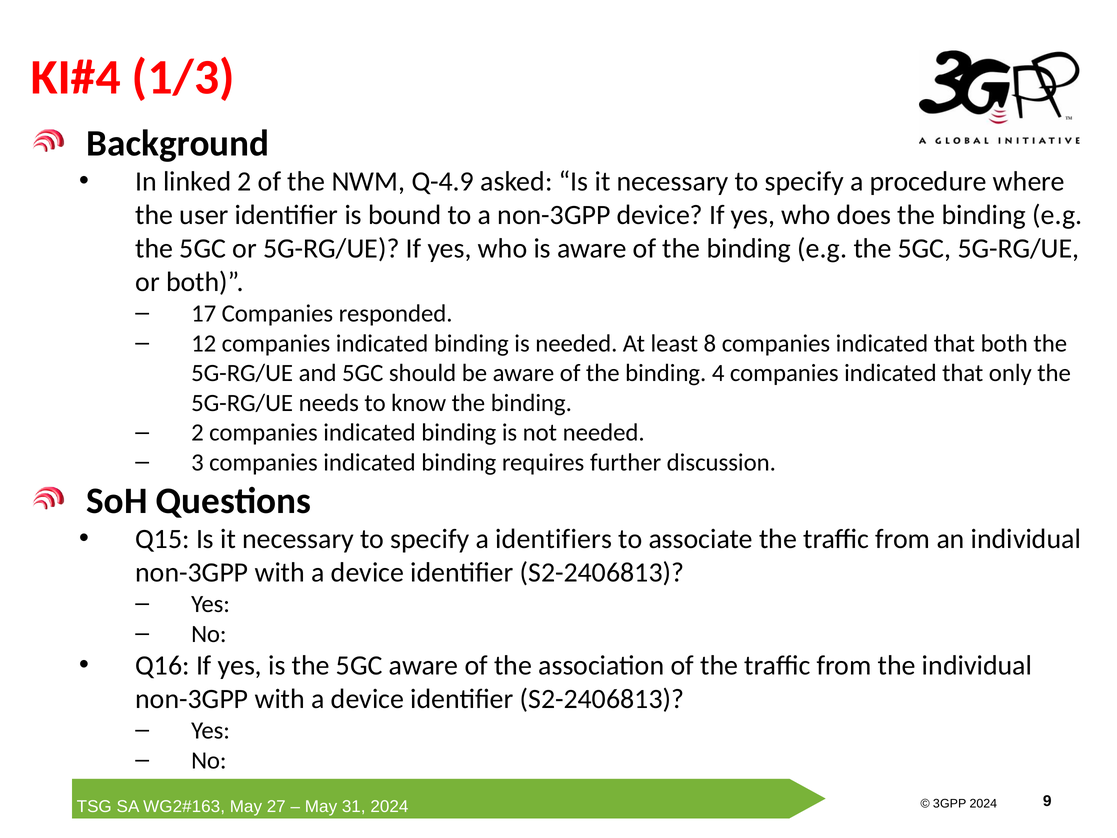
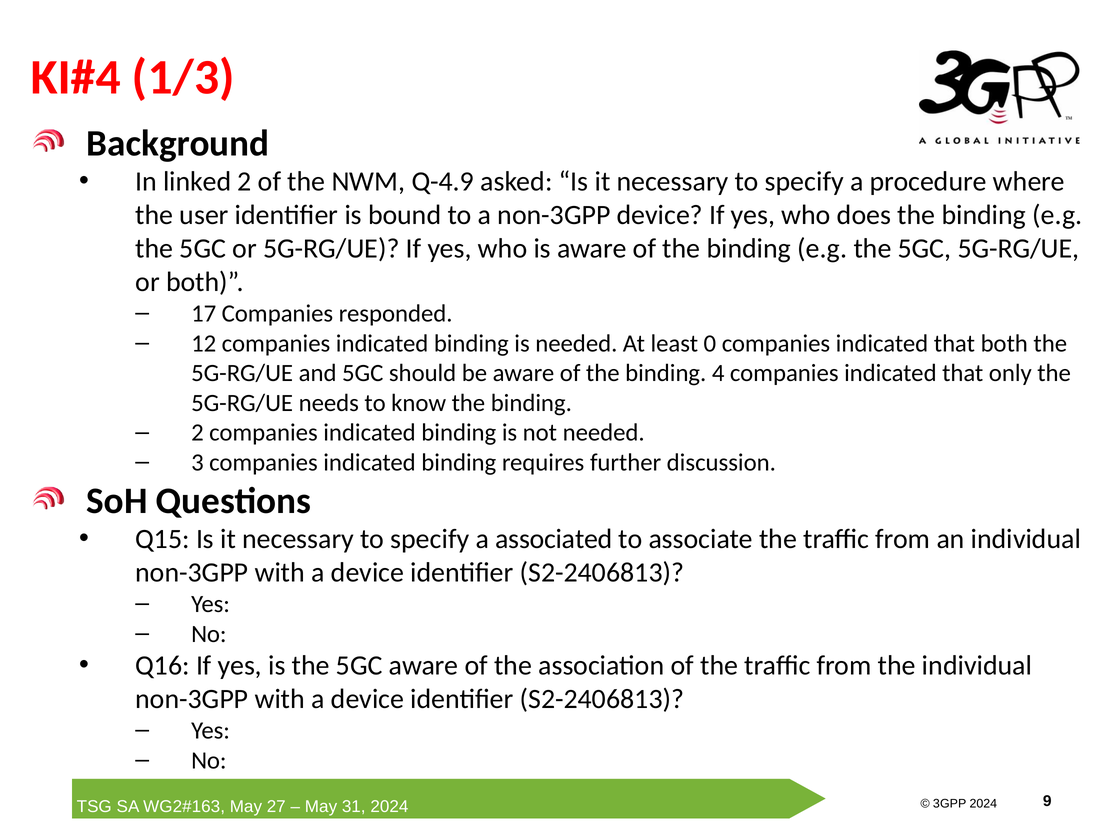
8: 8 -> 0
identifiers: identifiers -> associated
